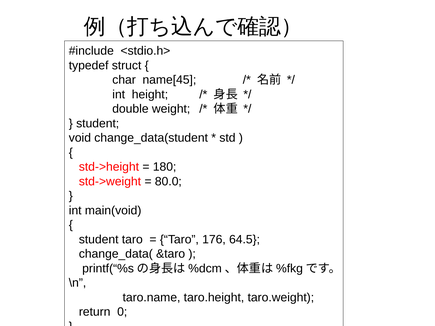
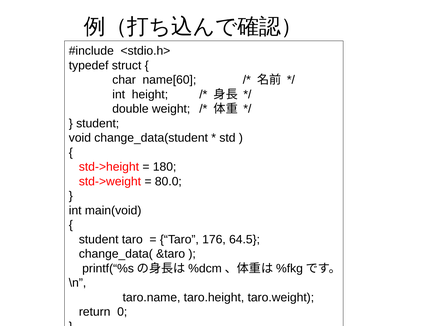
name[45: name[45 -> name[60
